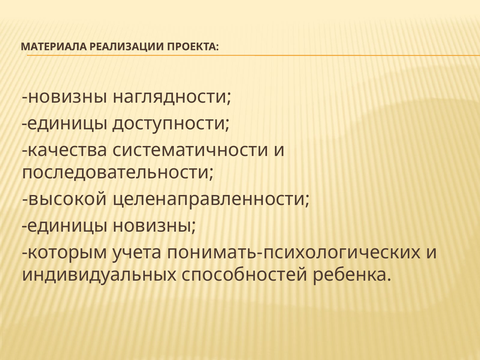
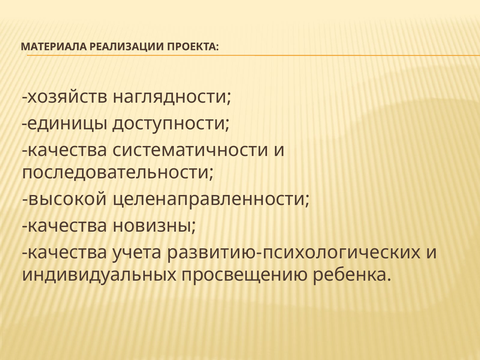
новизны at (65, 97): новизны -> хозяйств
единицы at (65, 226): единицы -> качества
которым at (65, 252): которым -> качества
понимать-психологических: понимать-психологических -> развитию-психологических
способностей: способностей -> просвещению
